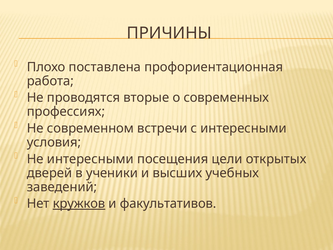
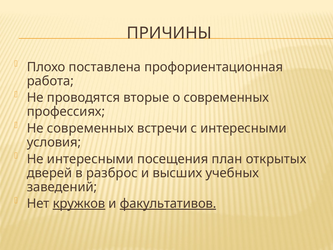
Не современном: современном -> современных
цели: цели -> план
ученики: ученики -> разброс
факультативов underline: none -> present
